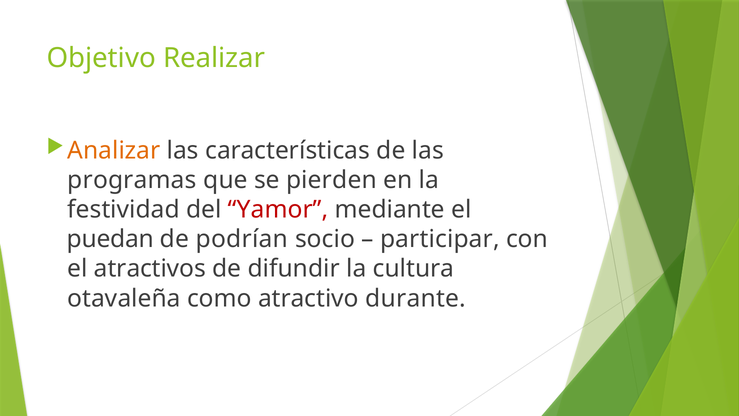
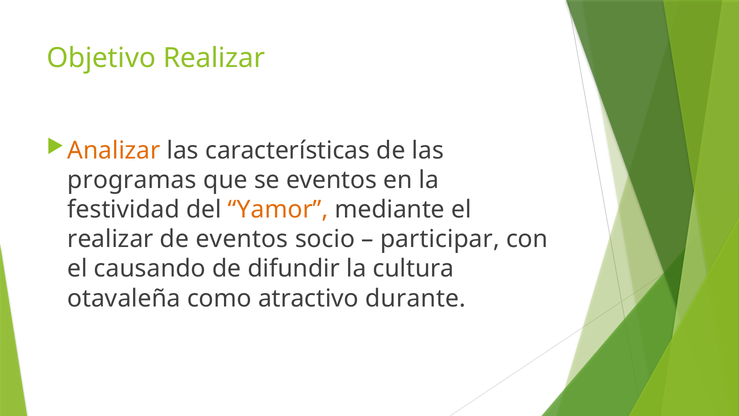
se pierden: pierden -> eventos
Yamor colour: red -> orange
puedan at (111, 239): puedan -> realizar
de podrían: podrían -> eventos
atractivos: atractivos -> causando
